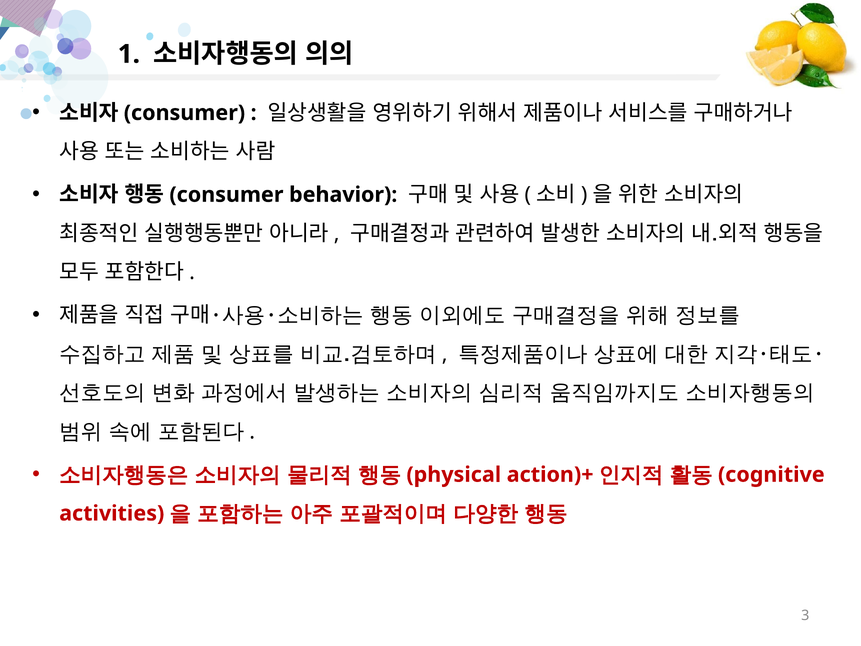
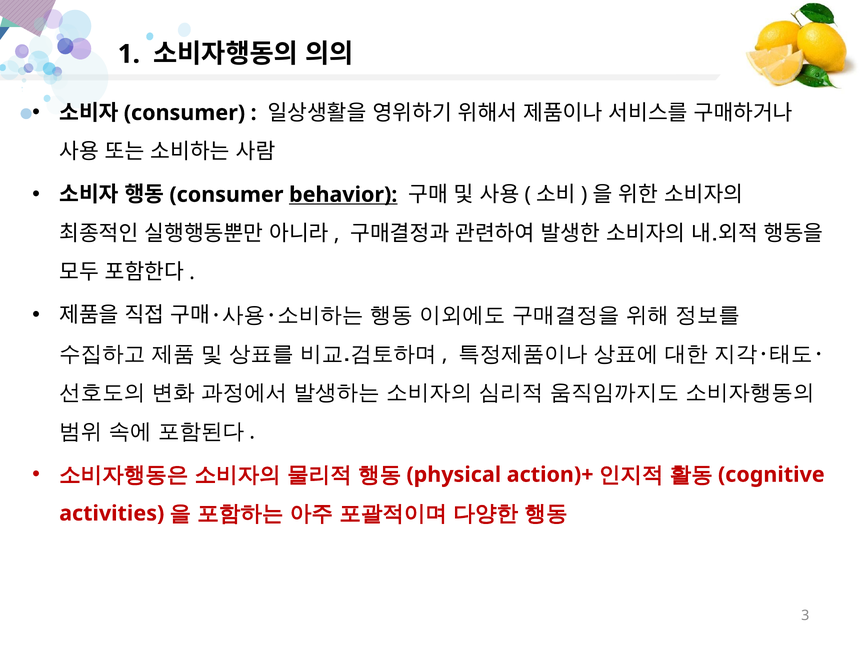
behavior underline: none -> present
